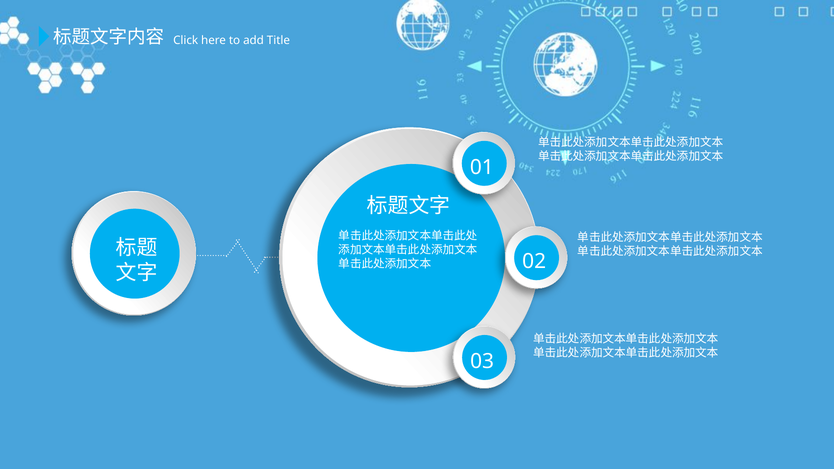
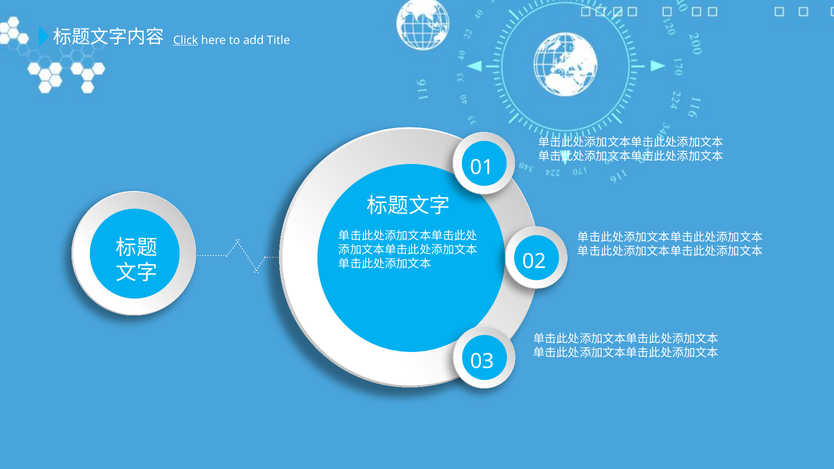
Click underline: none -> present
